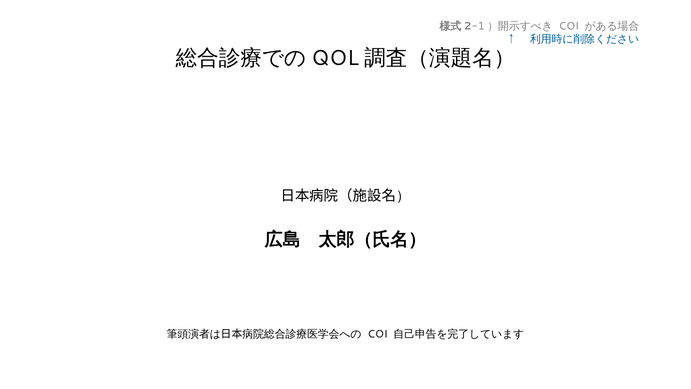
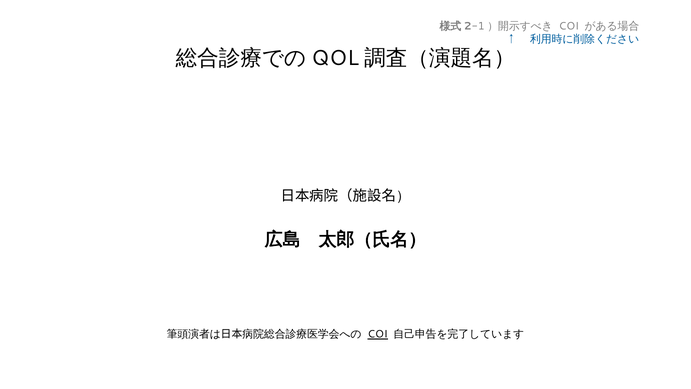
COI at (378, 334) underline: none -> present
